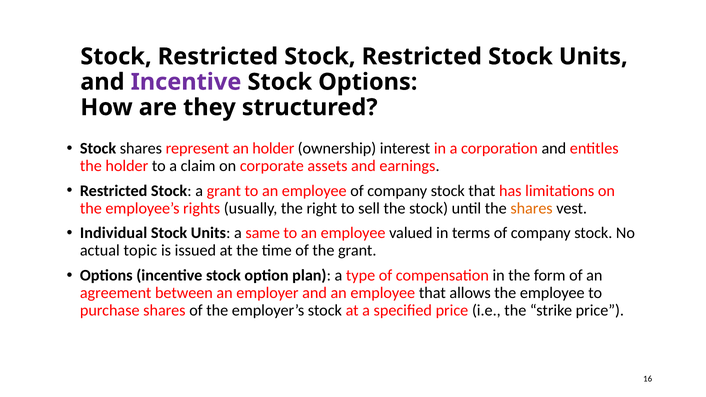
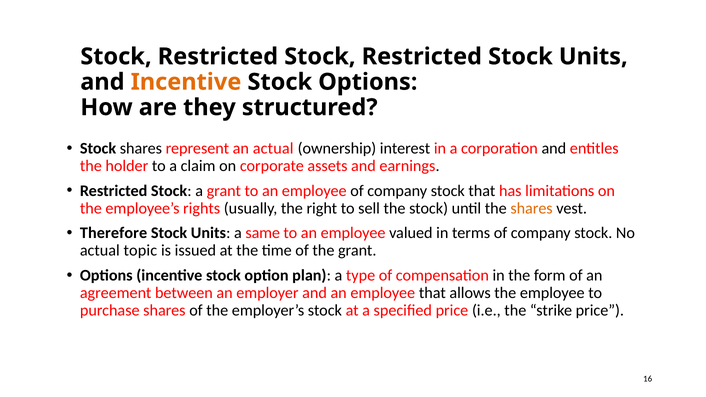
Incentive at (186, 82) colour: purple -> orange
an holder: holder -> actual
Individual: Individual -> Therefore
